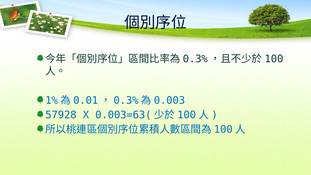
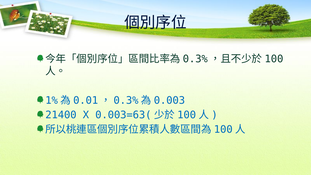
57928: 57928 -> 21400
